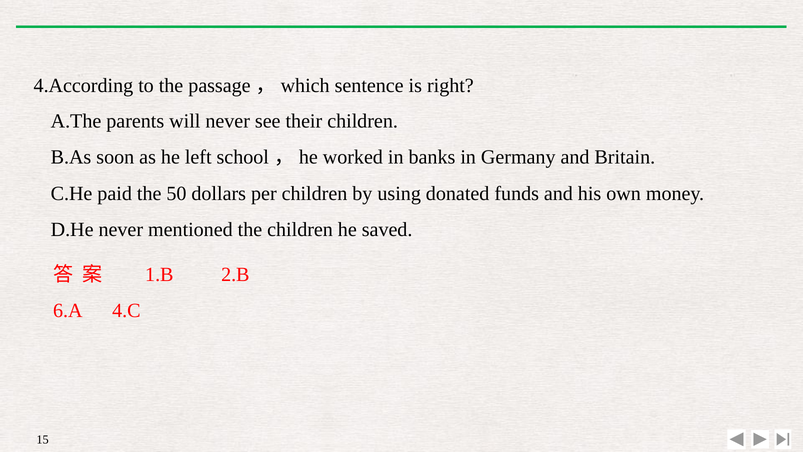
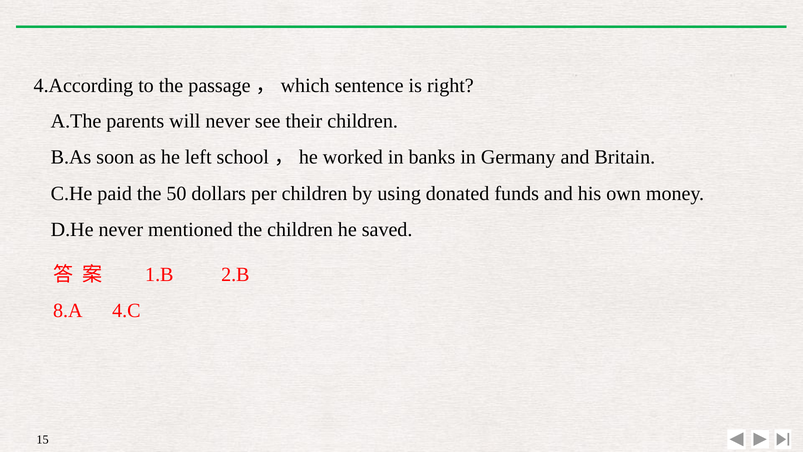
6.A: 6.A -> 8.A
